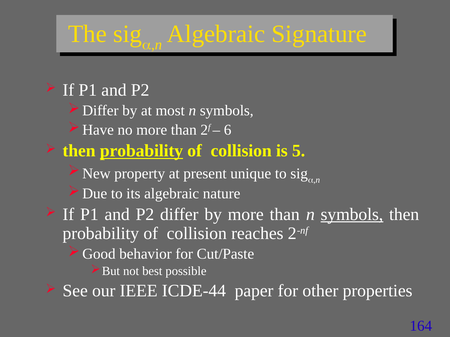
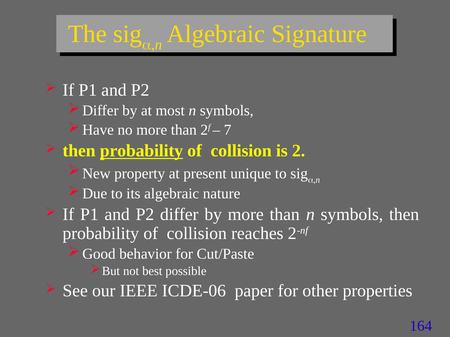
6: 6 -> 7
5: 5 -> 2
symbols at (352, 215) underline: present -> none
ICDE-44: ICDE-44 -> ICDE-06
